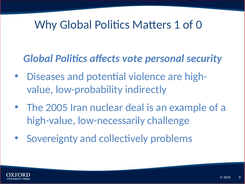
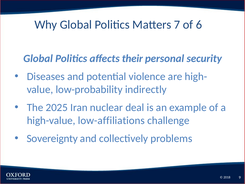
1: 1 -> 7
0: 0 -> 6
vote: vote -> their
2005: 2005 -> 2025
low-necessarily: low-necessarily -> low-affiliations
